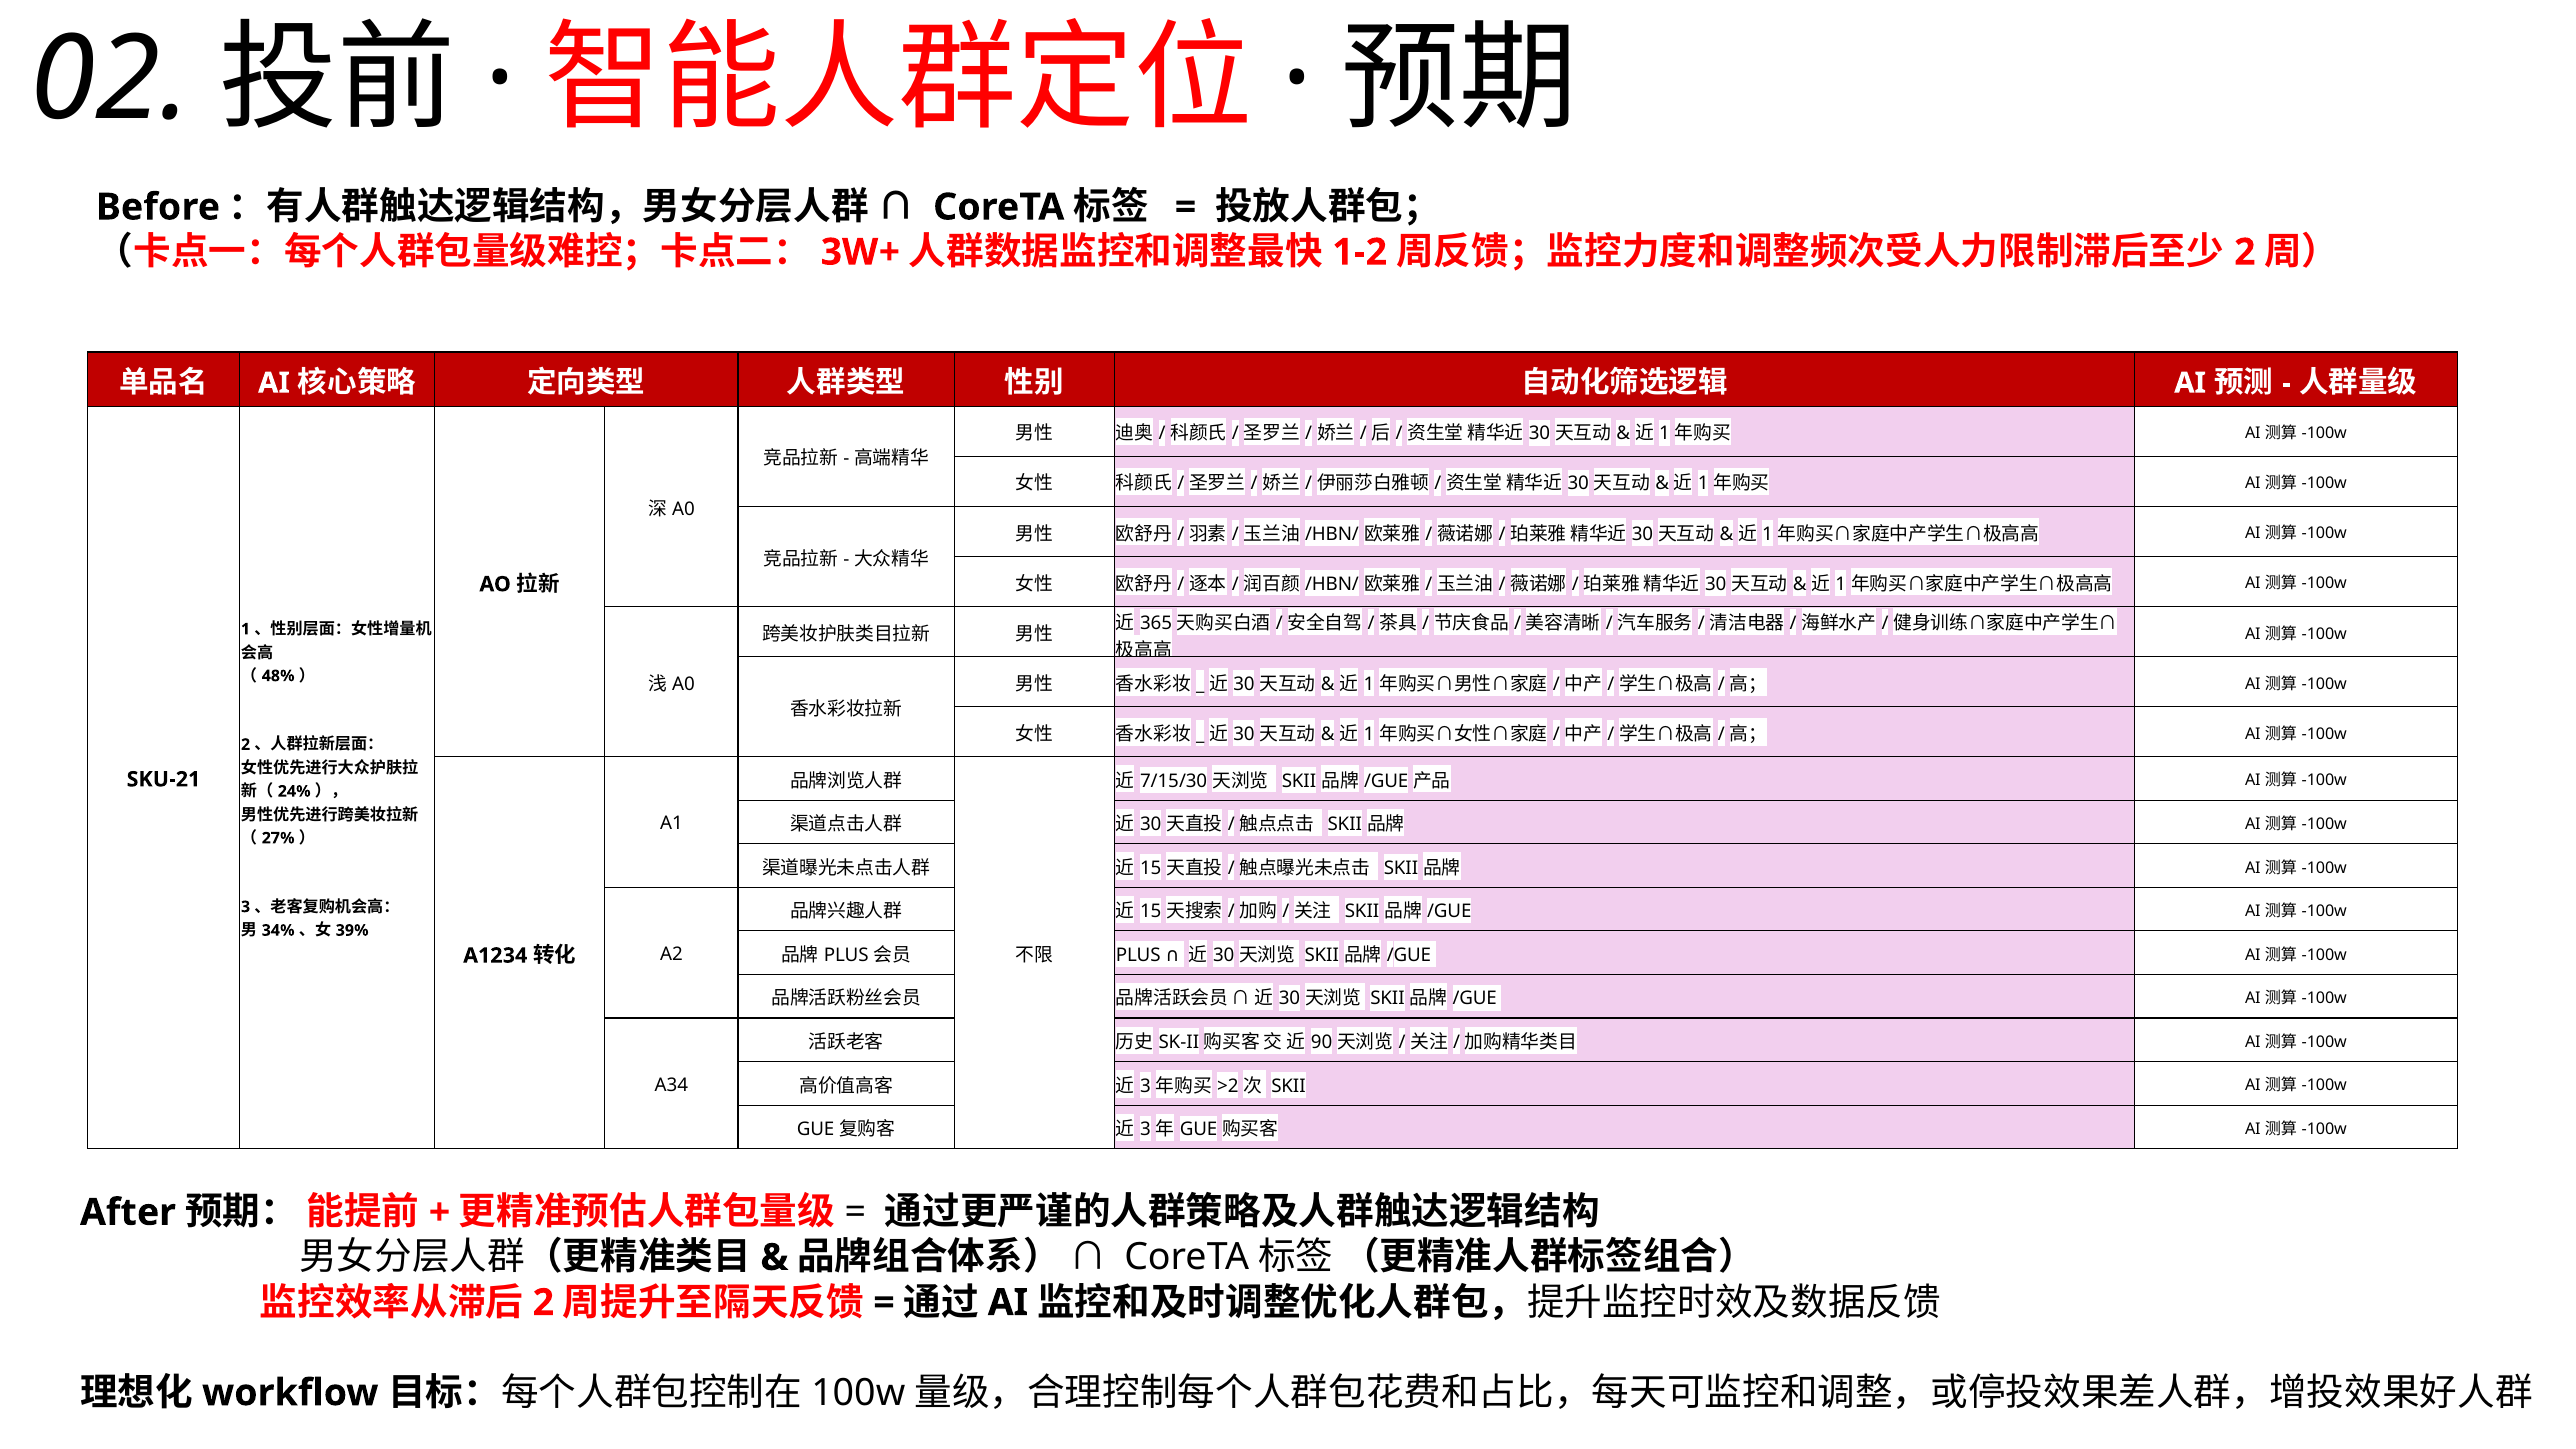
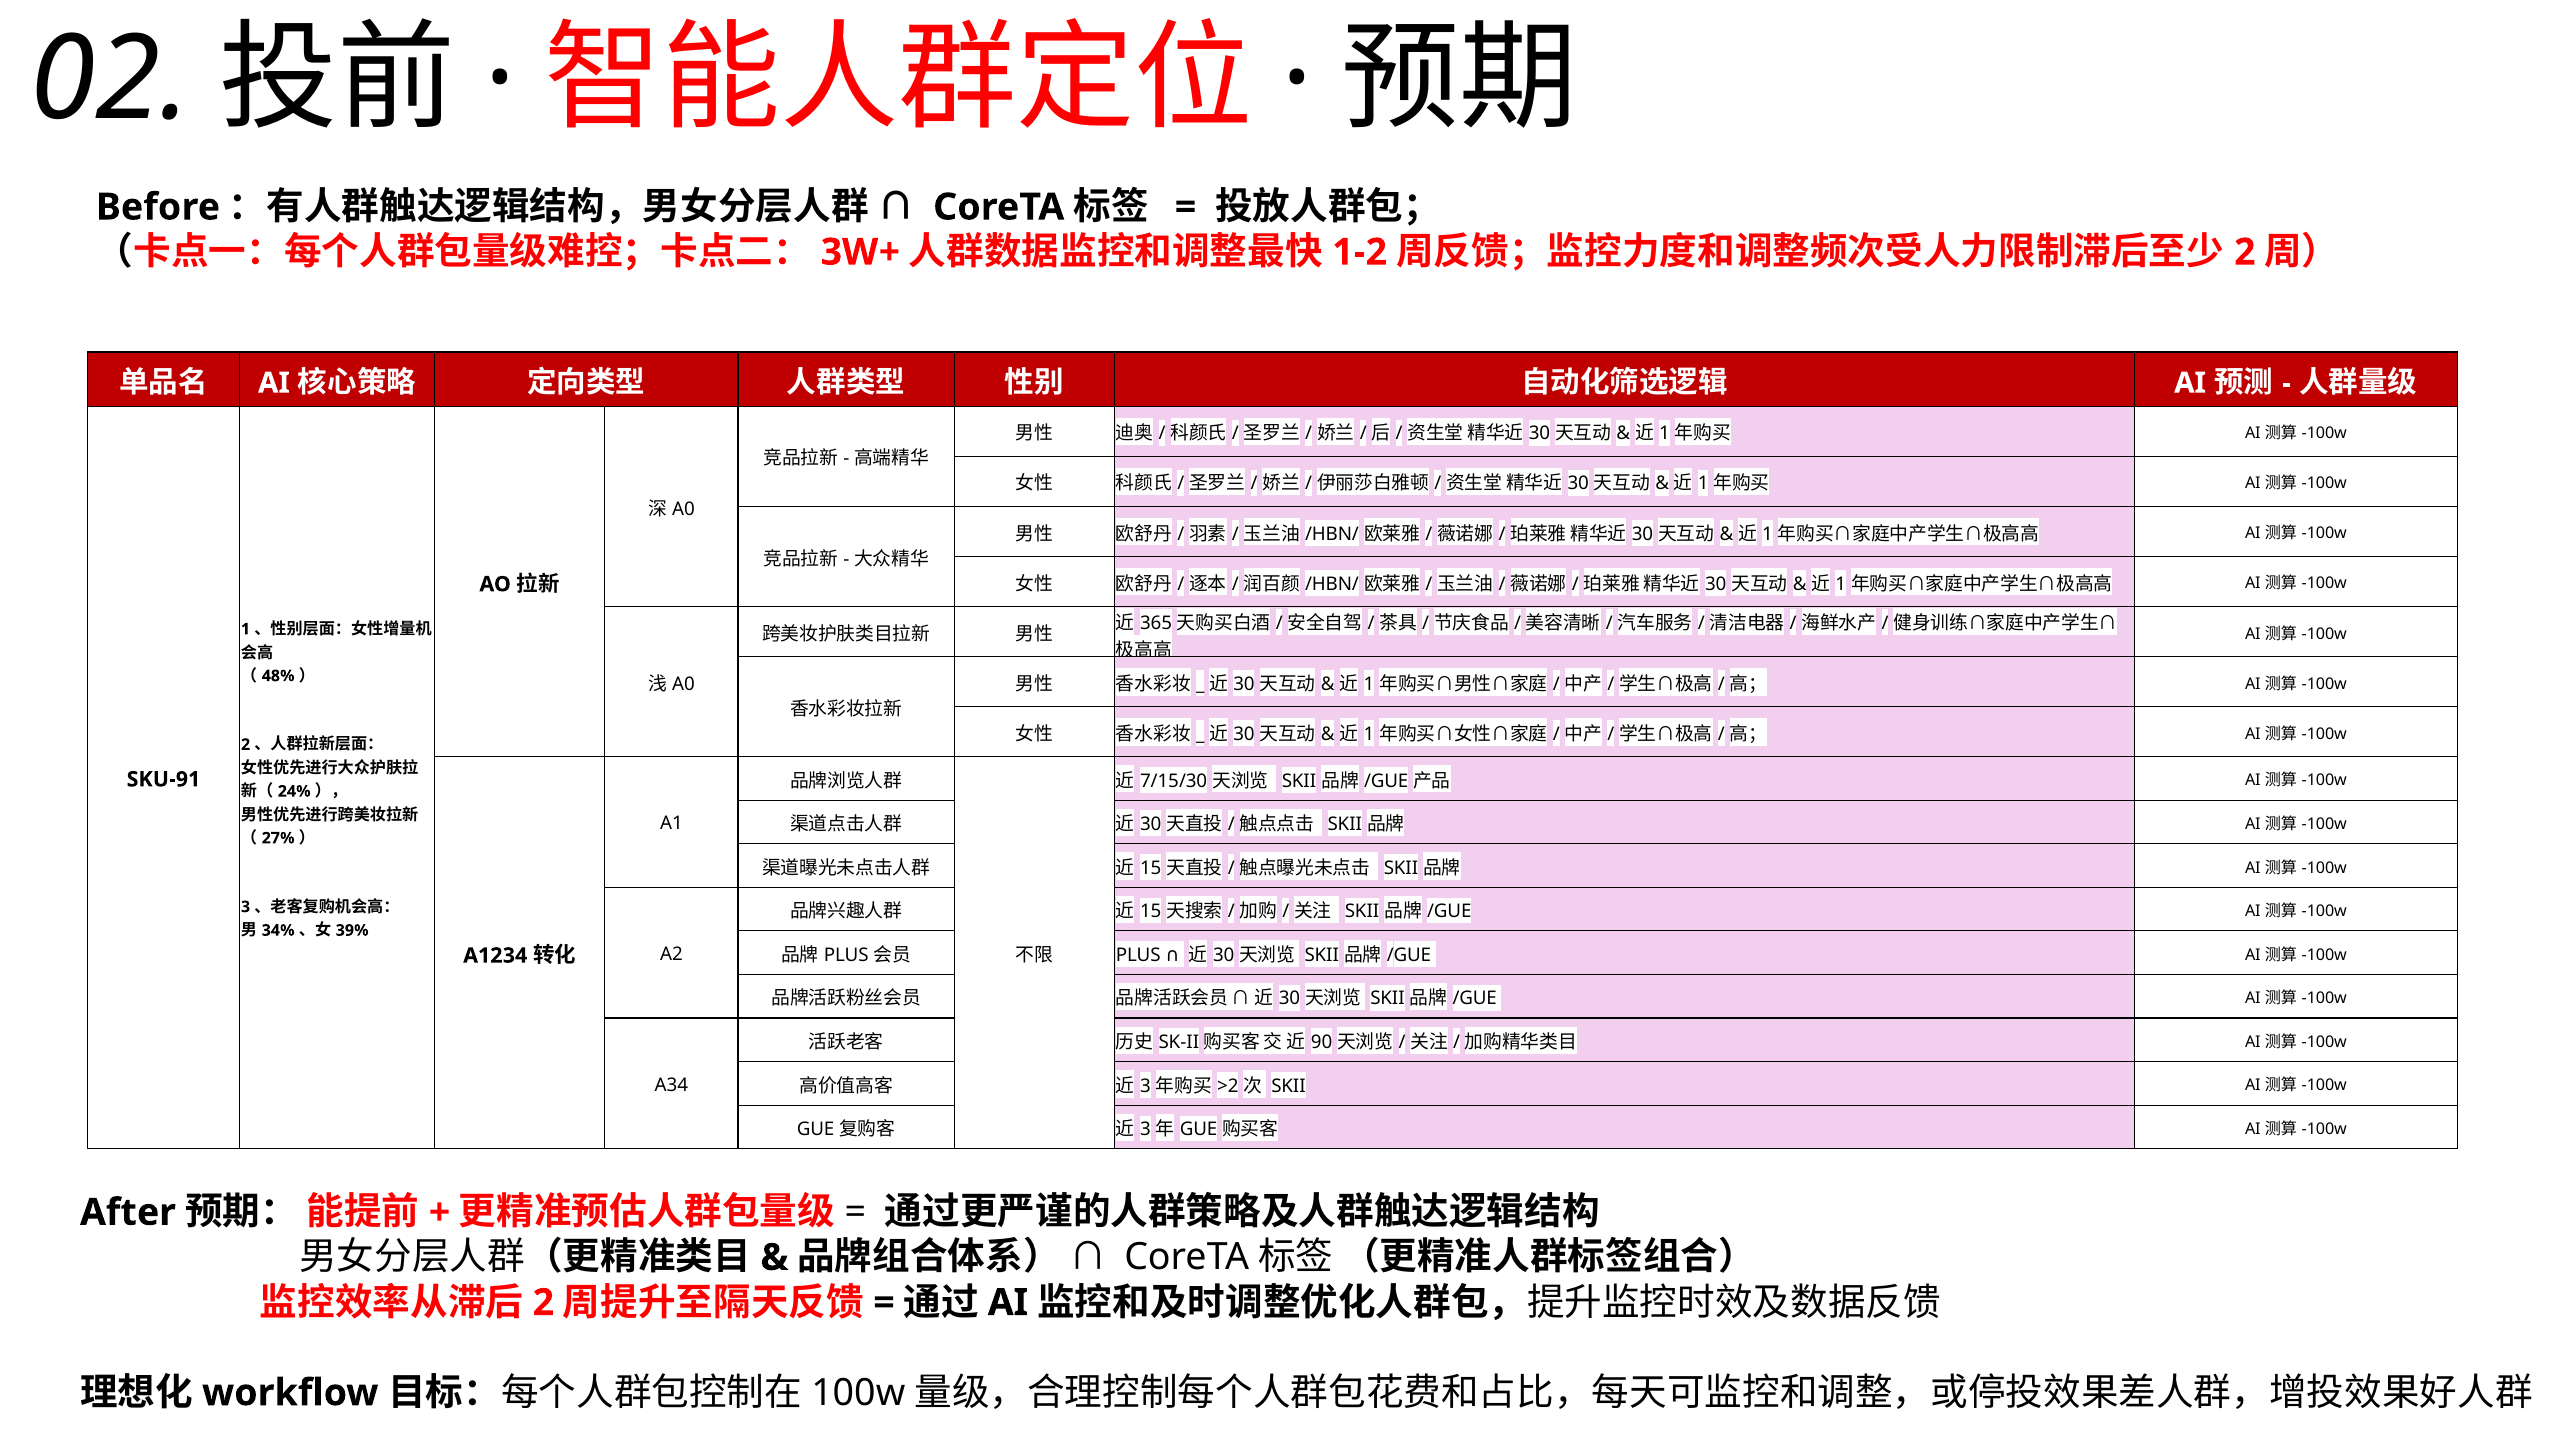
SKU-21: SKU-21 -> SKU-91
